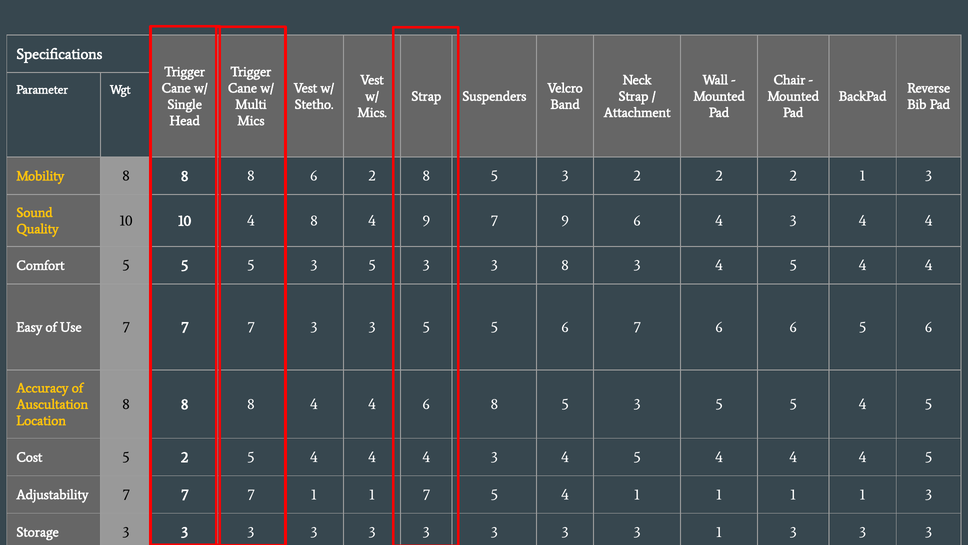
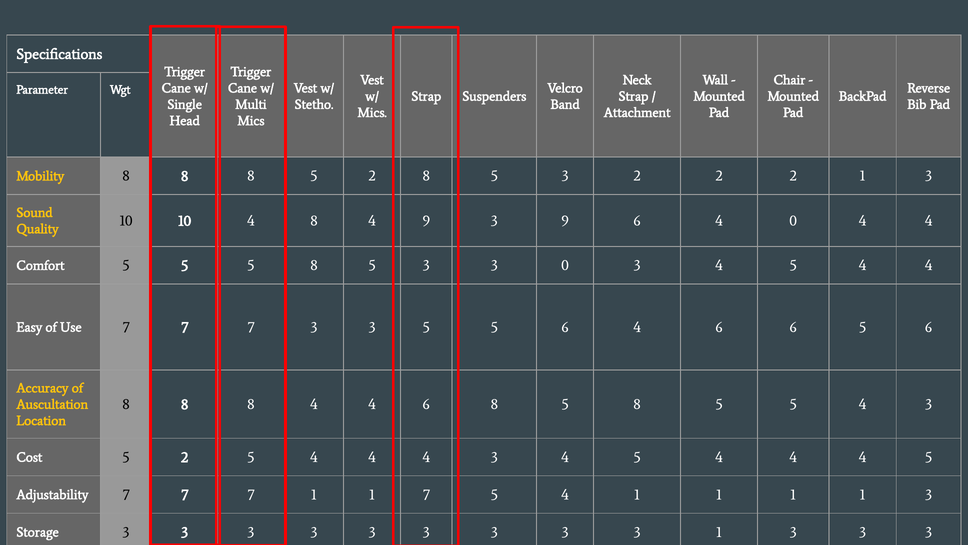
8 8 6: 6 -> 5
9 7: 7 -> 3
6 4 3: 3 -> 0
5 5 3: 3 -> 8
3 8: 8 -> 0
5 6 7: 7 -> 4
6 8 5 3: 3 -> 8
5 4 5: 5 -> 3
